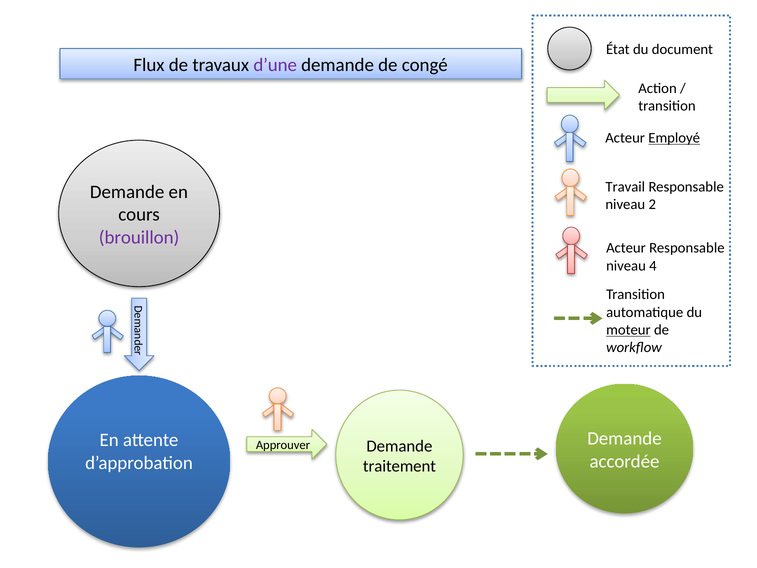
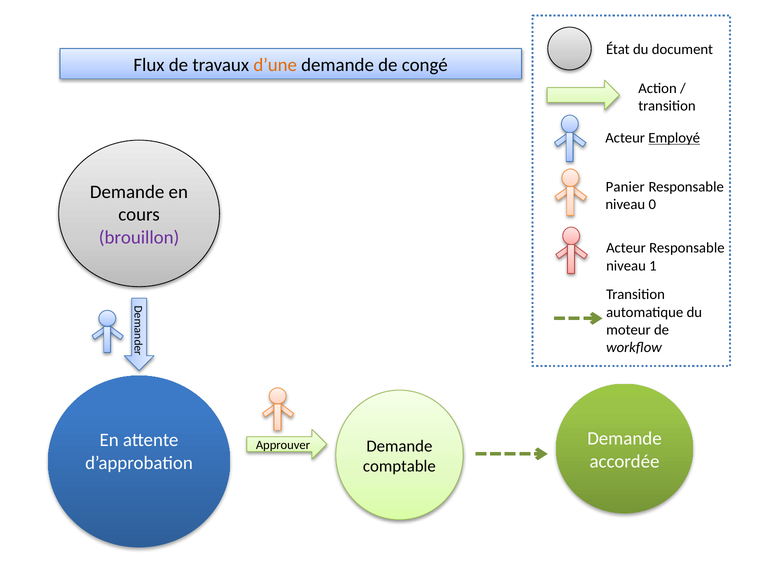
d’une colour: purple -> orange
Travail: Travail -> Panier
2: 2 -> 0
4: 4 -> 1
moteur underline: present -> none
traitement: traitement -> comptable
